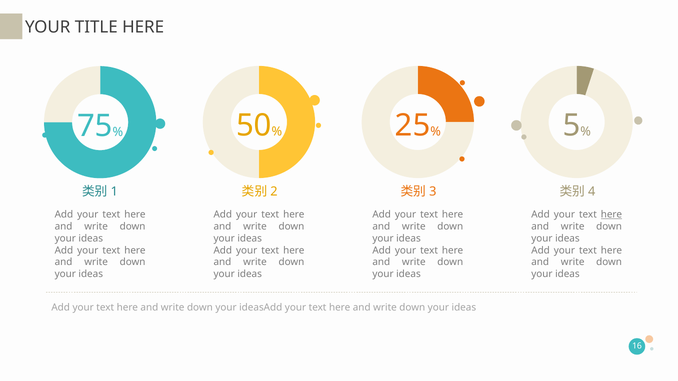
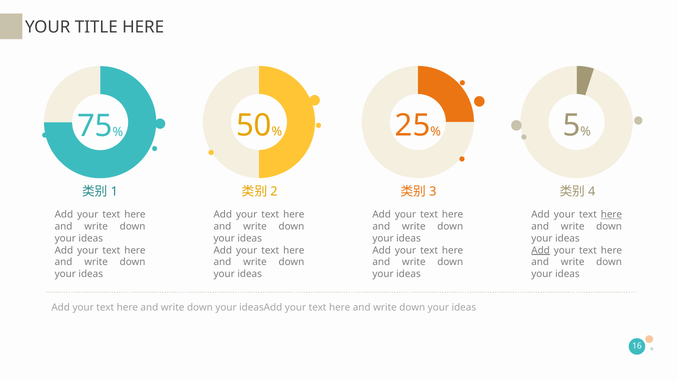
Add at (541, 251) underline: none -> present
